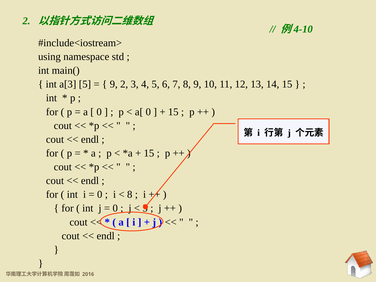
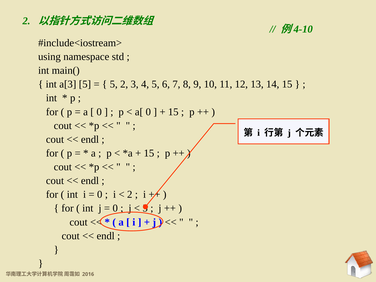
9 at (114, 84): 9 -> 5
8 at (130, 195): 8 -> 2
